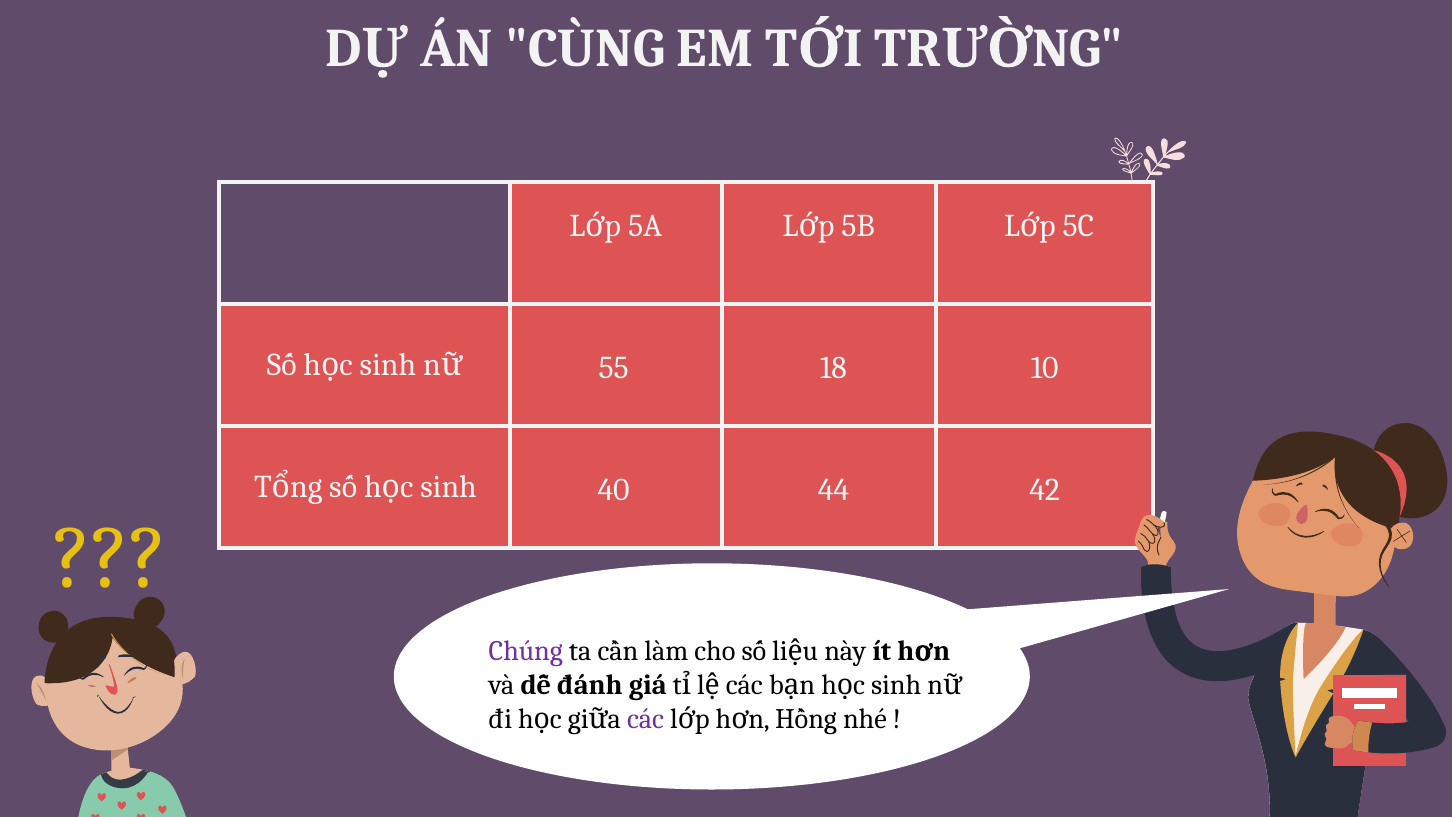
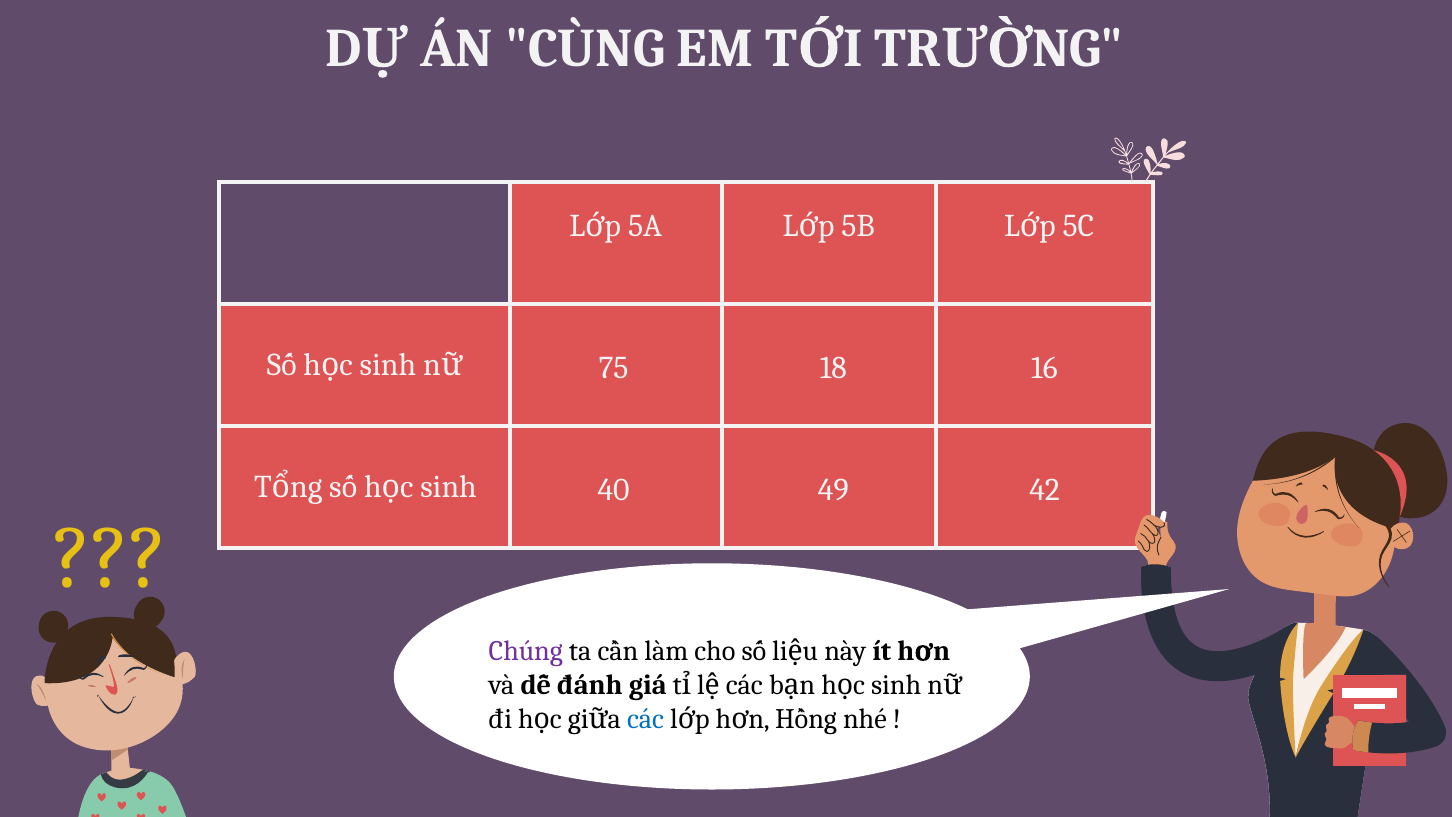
55: 55 -> 75
10: 10 -> 16
44: 44 -> 49
các at (646, 719) colour: purple -> blue
